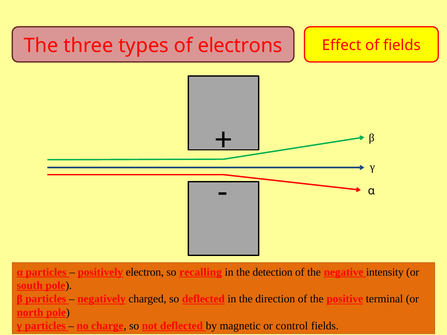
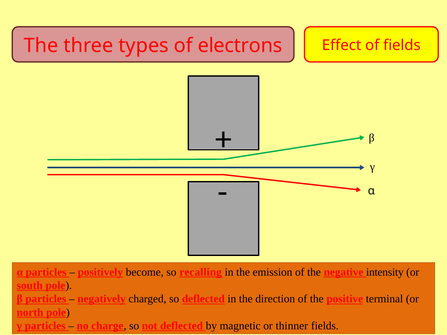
electron: electron -> become
detection: detection -> emission
control: control -> thinner
